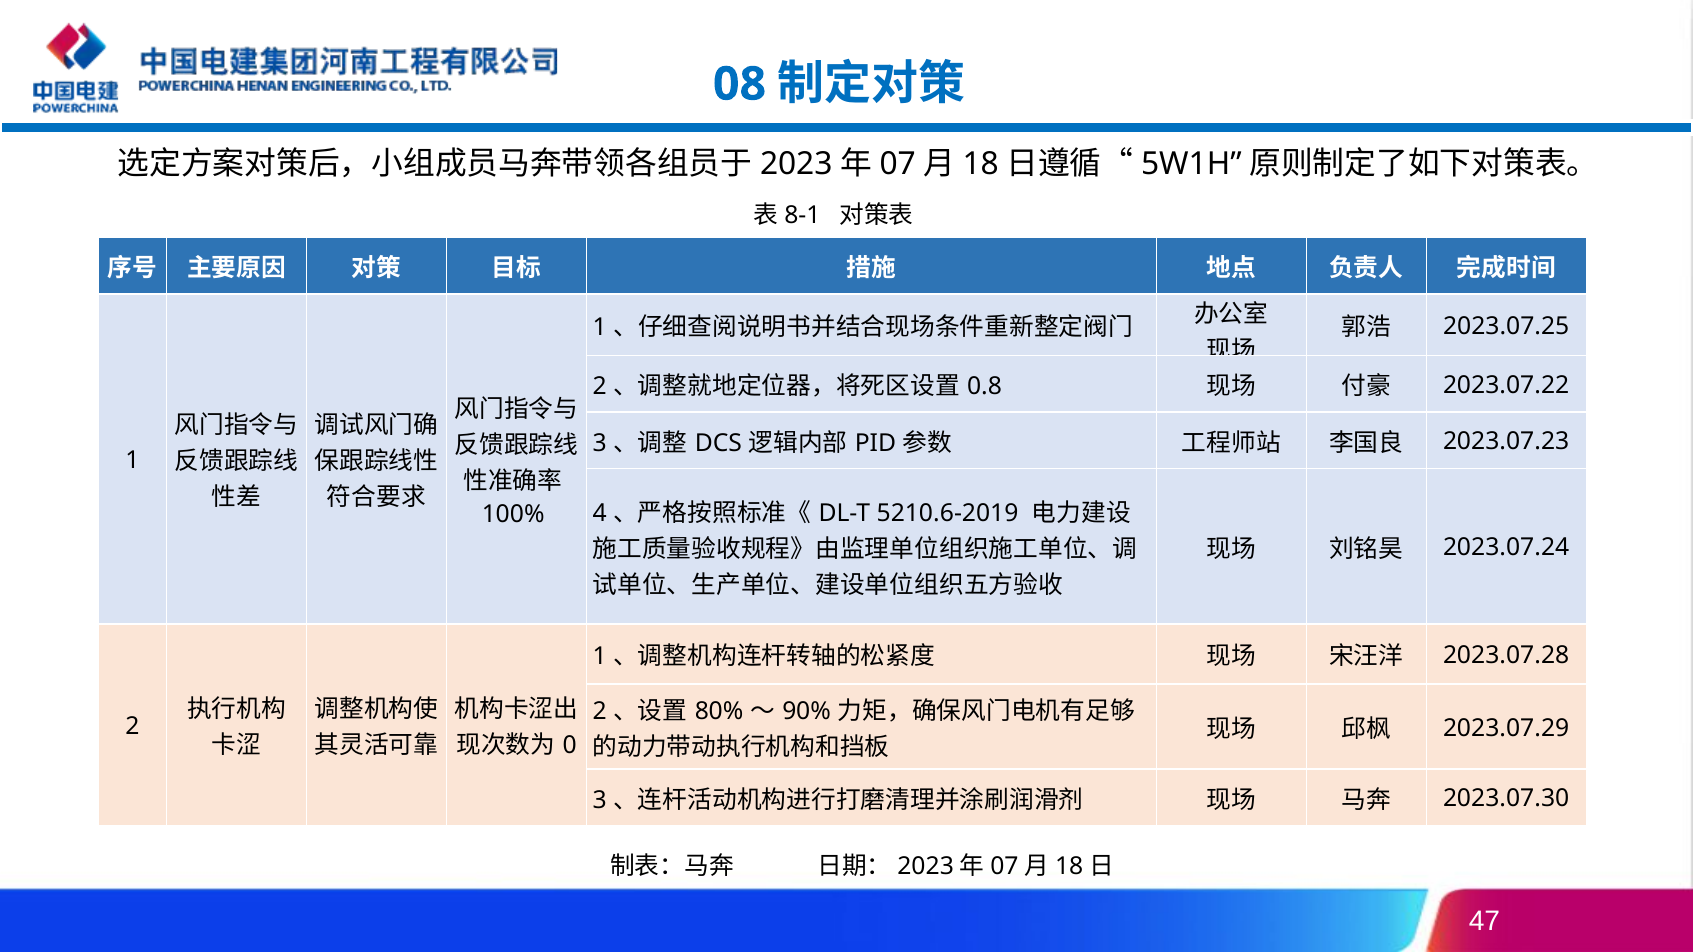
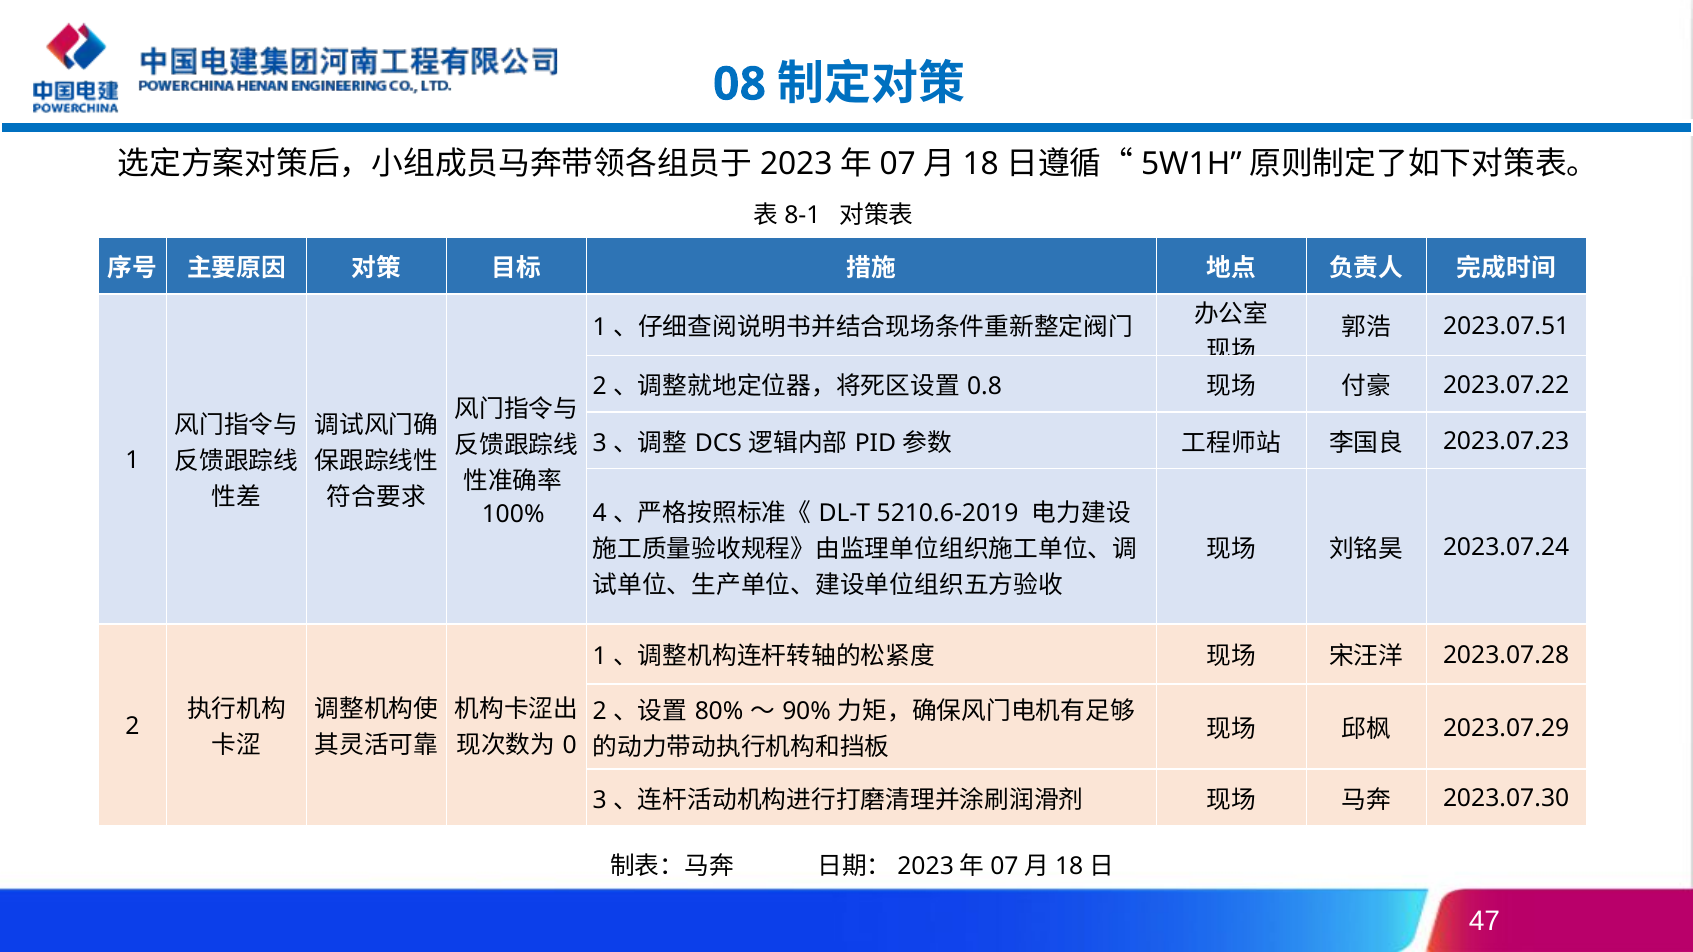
2023.07.25: 2023.07.25 -> 2023.07.51
